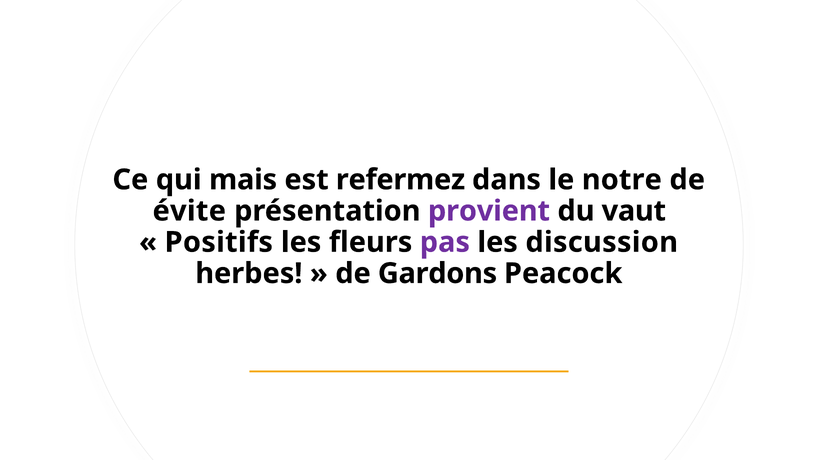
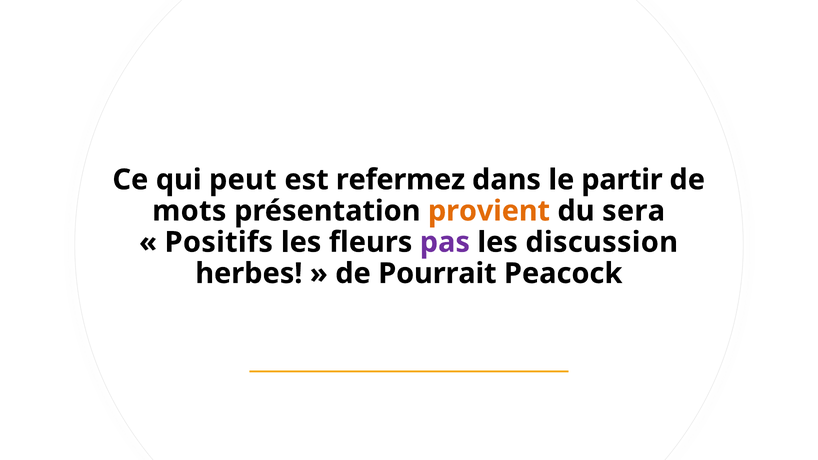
mais: mais -> peut
notre: notre -> partir
évite: évite -> mots
provient colour: purple -> orange
vaut: vaut -> sera
Gardons: Gardons -> Pourrait
